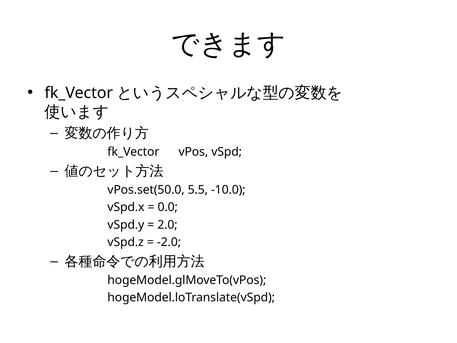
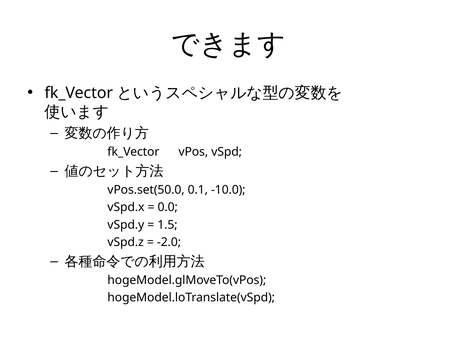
5.5: 5.5 -> 0.1
2.0: 2.0 -> 1.5
